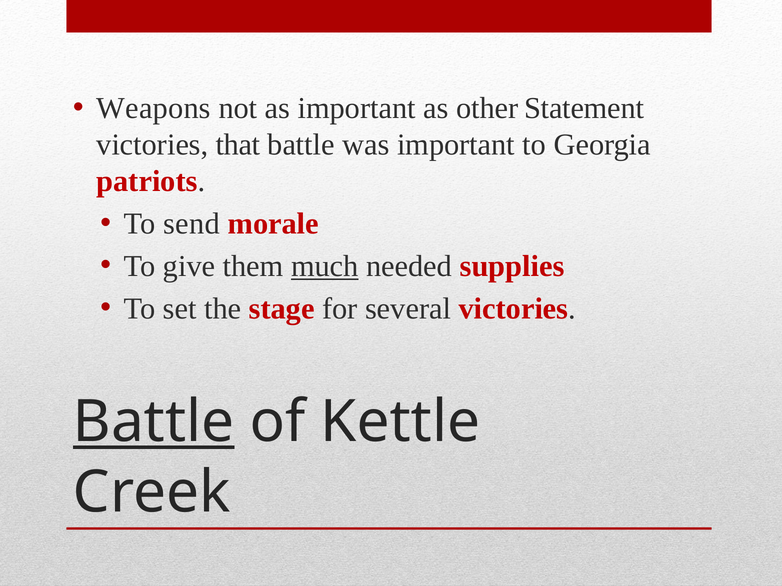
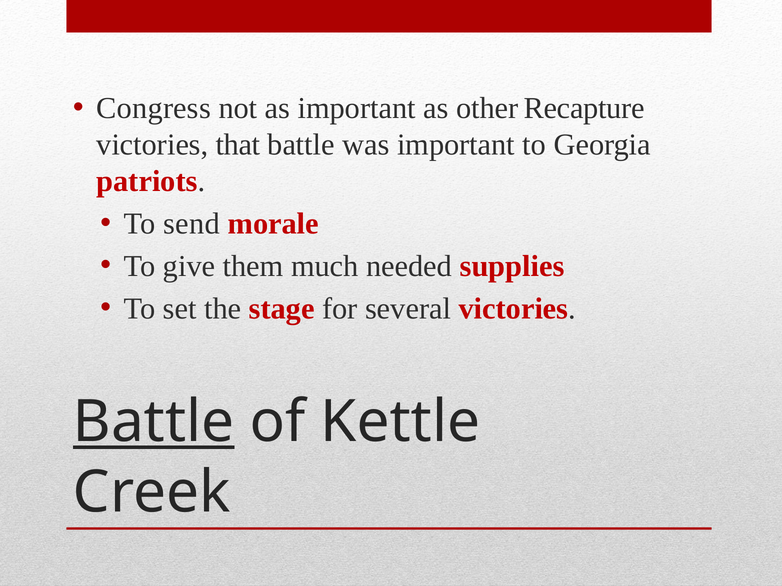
Weapons: Weapons -> Congress
Statement: Statement -> Recapture
much underline: present -> none
